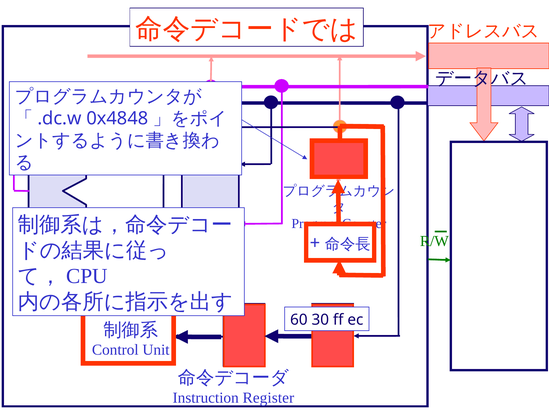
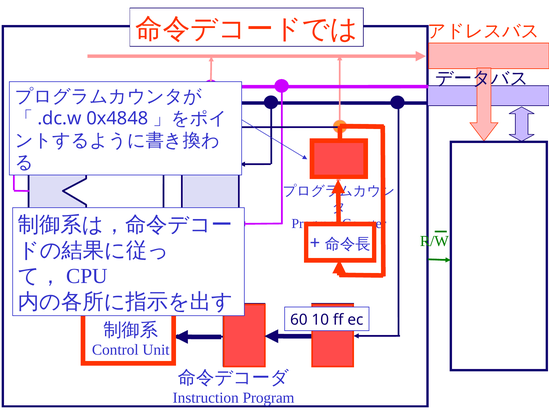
30: 30 -> 10
Instruction Register: Register -> Program
